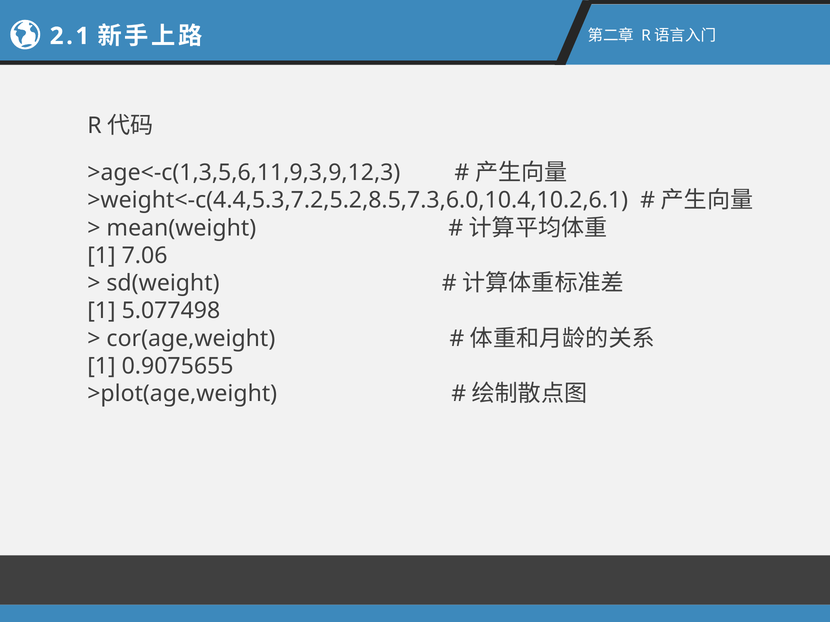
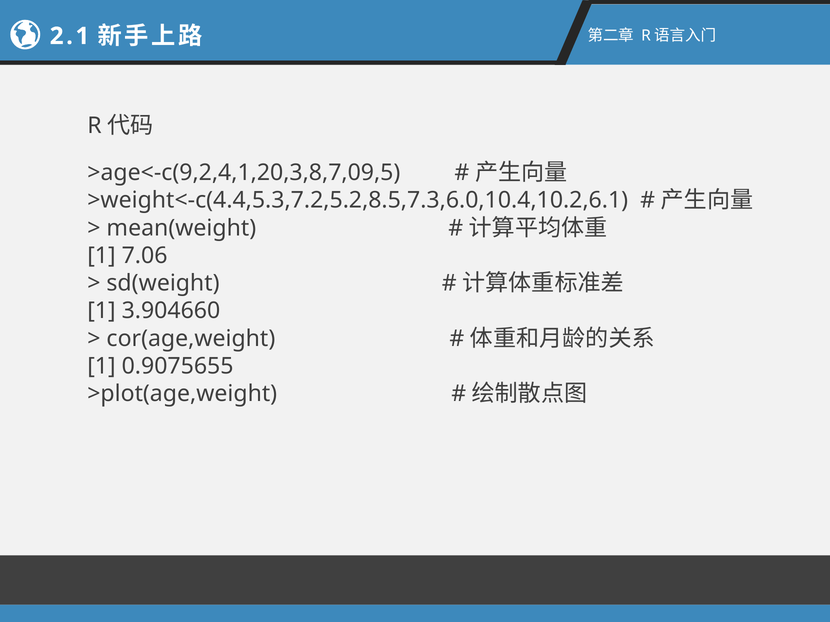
>age<-c(1,3,5,6,11,9,3,9,12,3: >age<-c(1,3,5,6,11,9,3,9,12,3 -> >age<-c(9,2,4,1,20,3,8,7,09,5
5.077498: 5.077498 -> 3.904660
